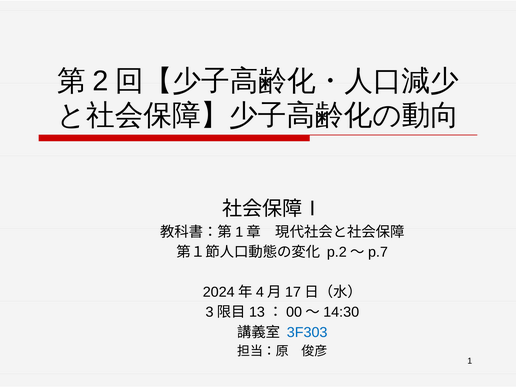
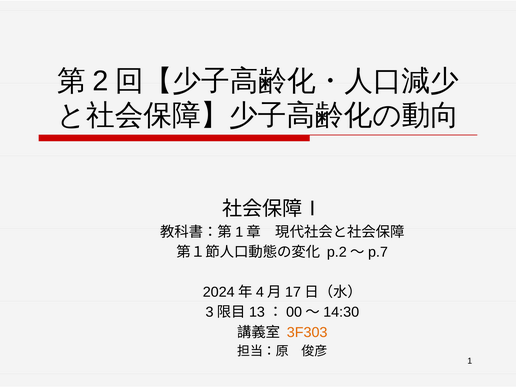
3F303 colour: blue -> orange
